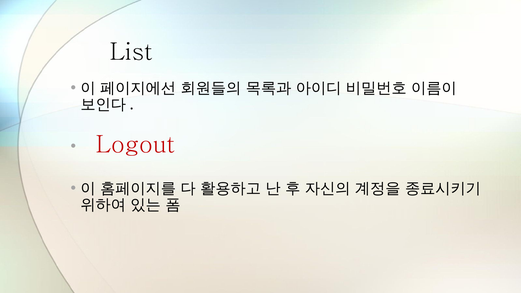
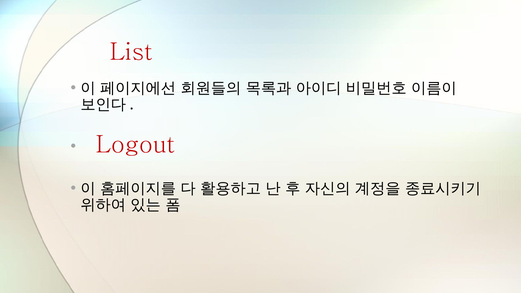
List colour: black -> red
